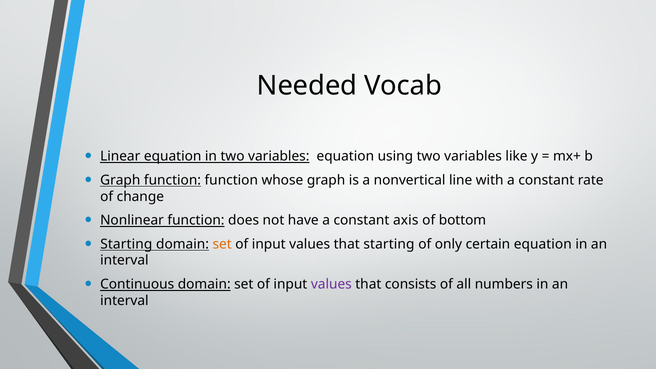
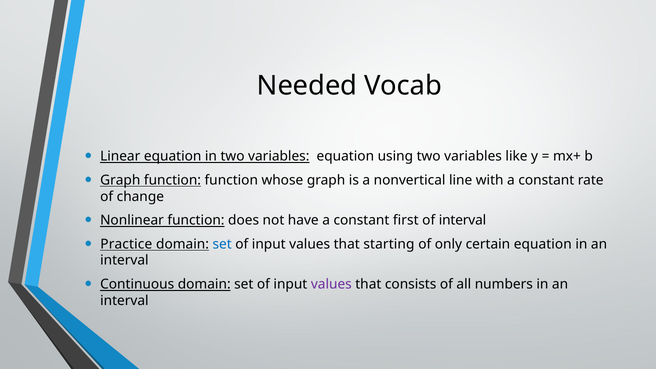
axis: axis -> first
of bottom: bottom -> interval
Starting at (126, 244): Starting -> Practice
set at (222, 244) colour: orange -> blue
